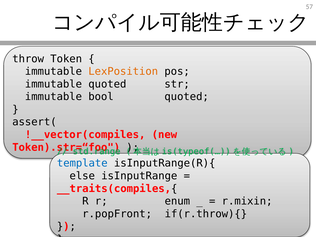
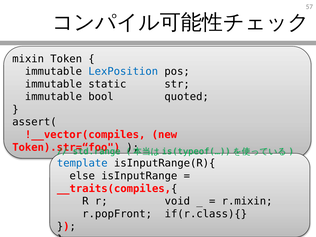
throw: throw -> mixin
LexPosition colour: orange -> blue
immutable quoted: quoted -> static
enum: enum -> void
if(r.throw){: if(r.throw){ -> if(r.class){
